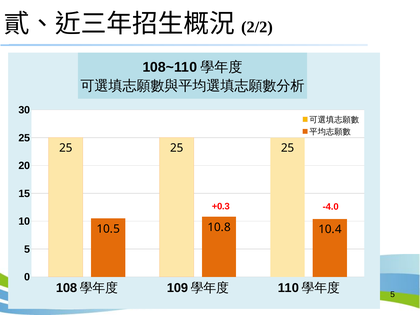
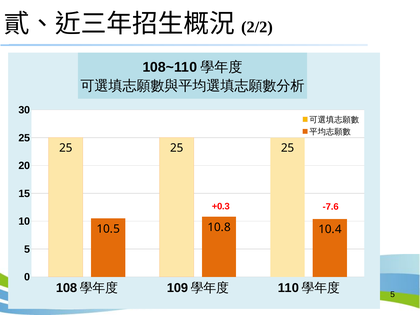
-4.0: -4.0 -> -7.6
